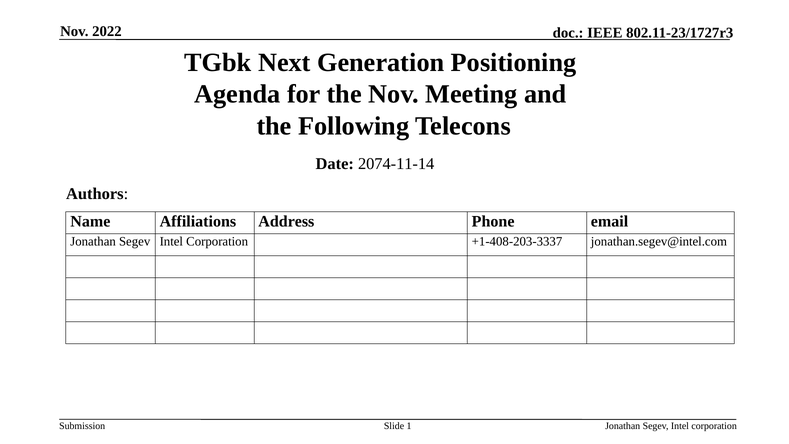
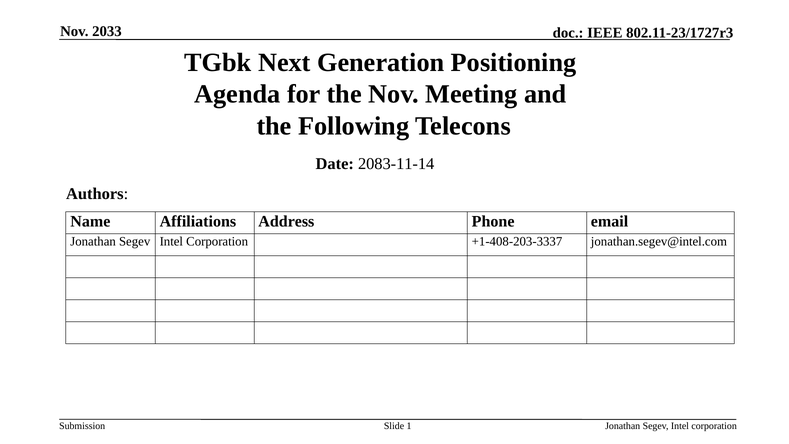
2022: 2022 -> 2033
2074-11-14: 2074-11-14 -> 2083-11-14
